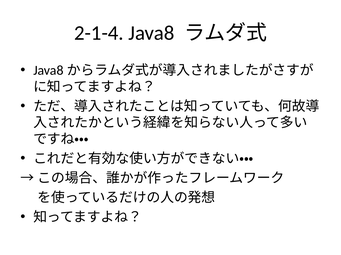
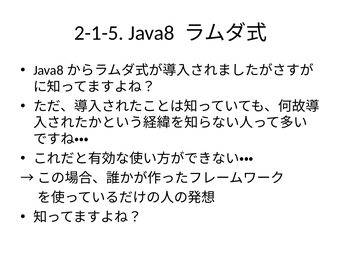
2-1-4: 2-1-4 -> 2-1-5
